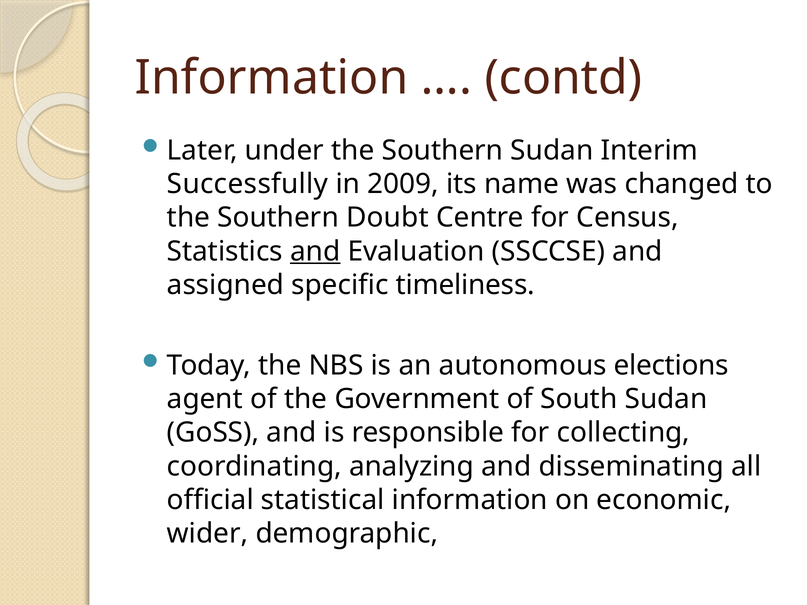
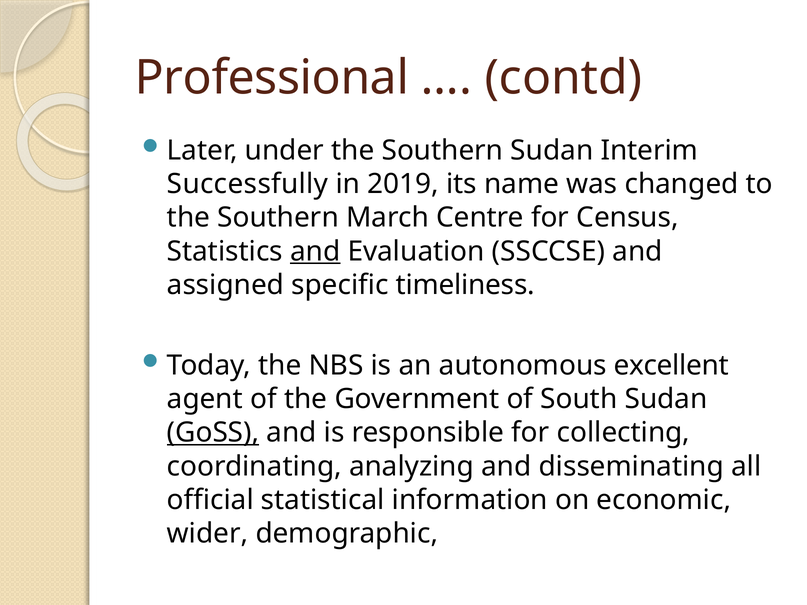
Information at (272, 78): Information -> Professional
2009: 2009 -> 2019
Doubt: Doubt -> March
elections: elections -> excellent
GoSS underline: none -> present
